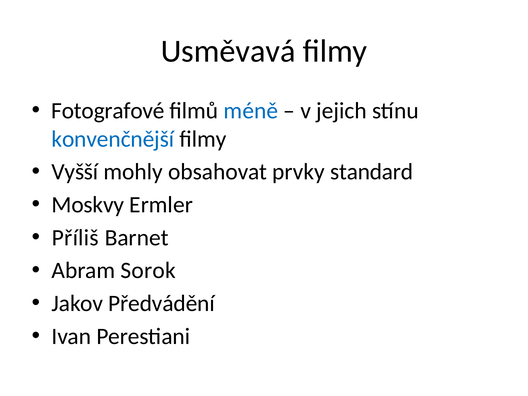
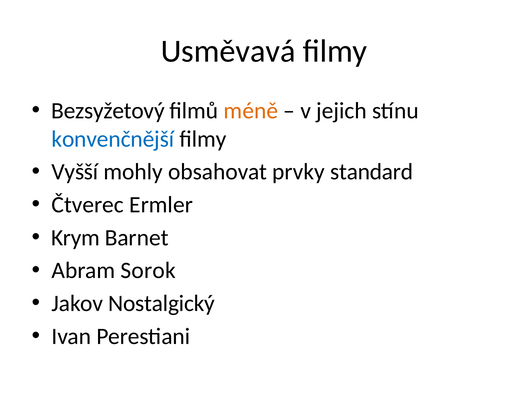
Fotografové: Fotografové -> Bezsyžetový
méně colour: blue -> orange
Moskvy: Moskvy -> Čtverec
Příliš: Příliš -> Krym
Předvádění: Předvádění -> Nostalgický
